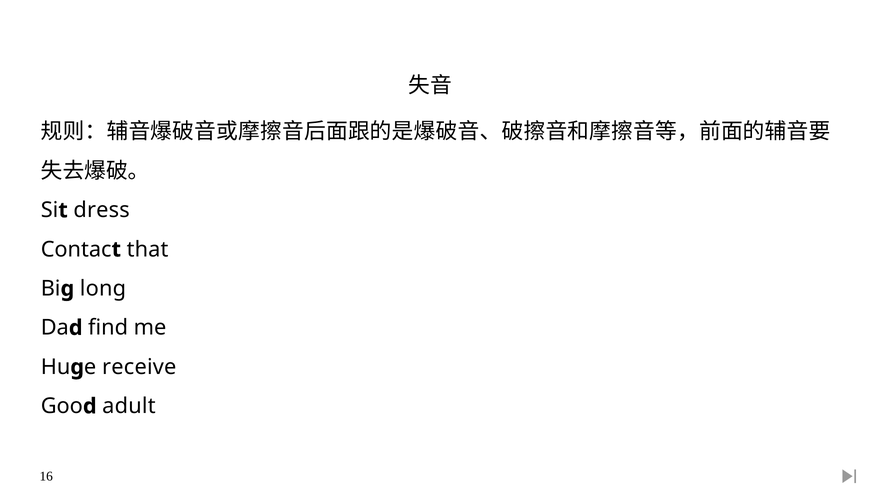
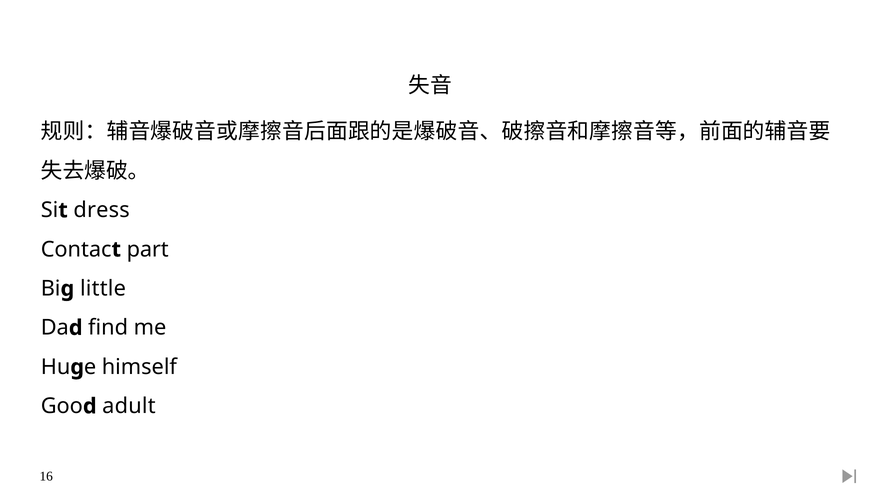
that: that -> part
long: long -> little
receive: receive -> himself
